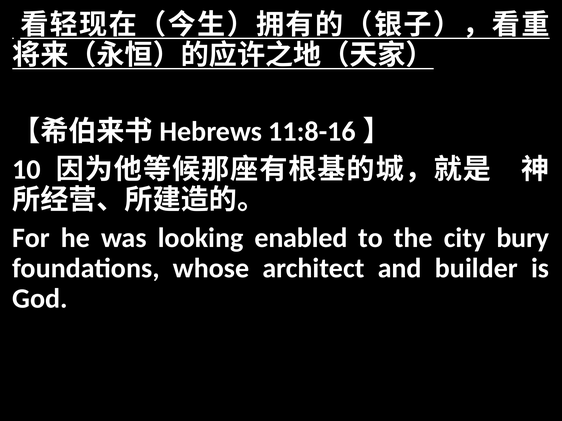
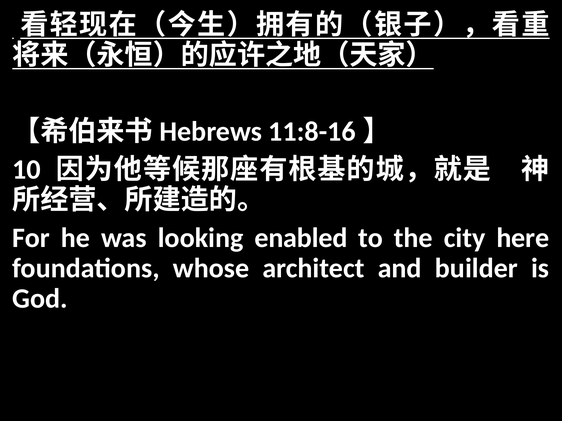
bury: bury -> here
